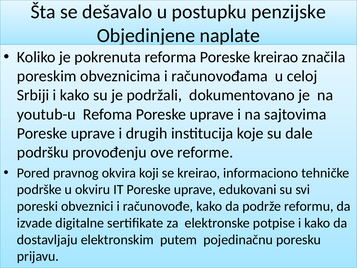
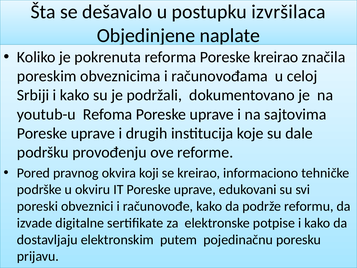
penzijske: penzijske -> izvršilaca
